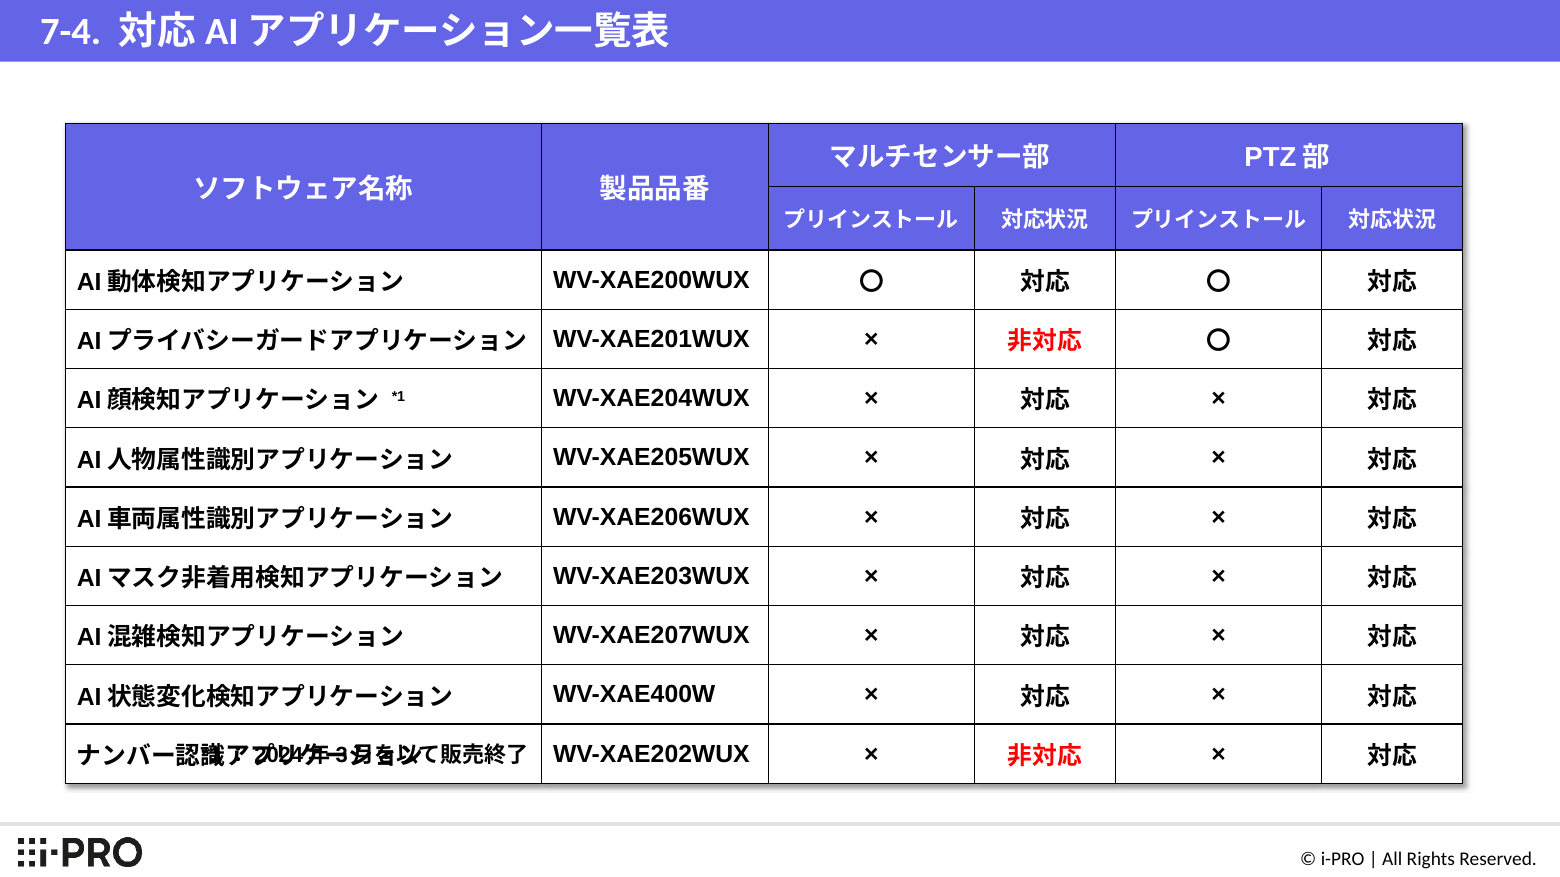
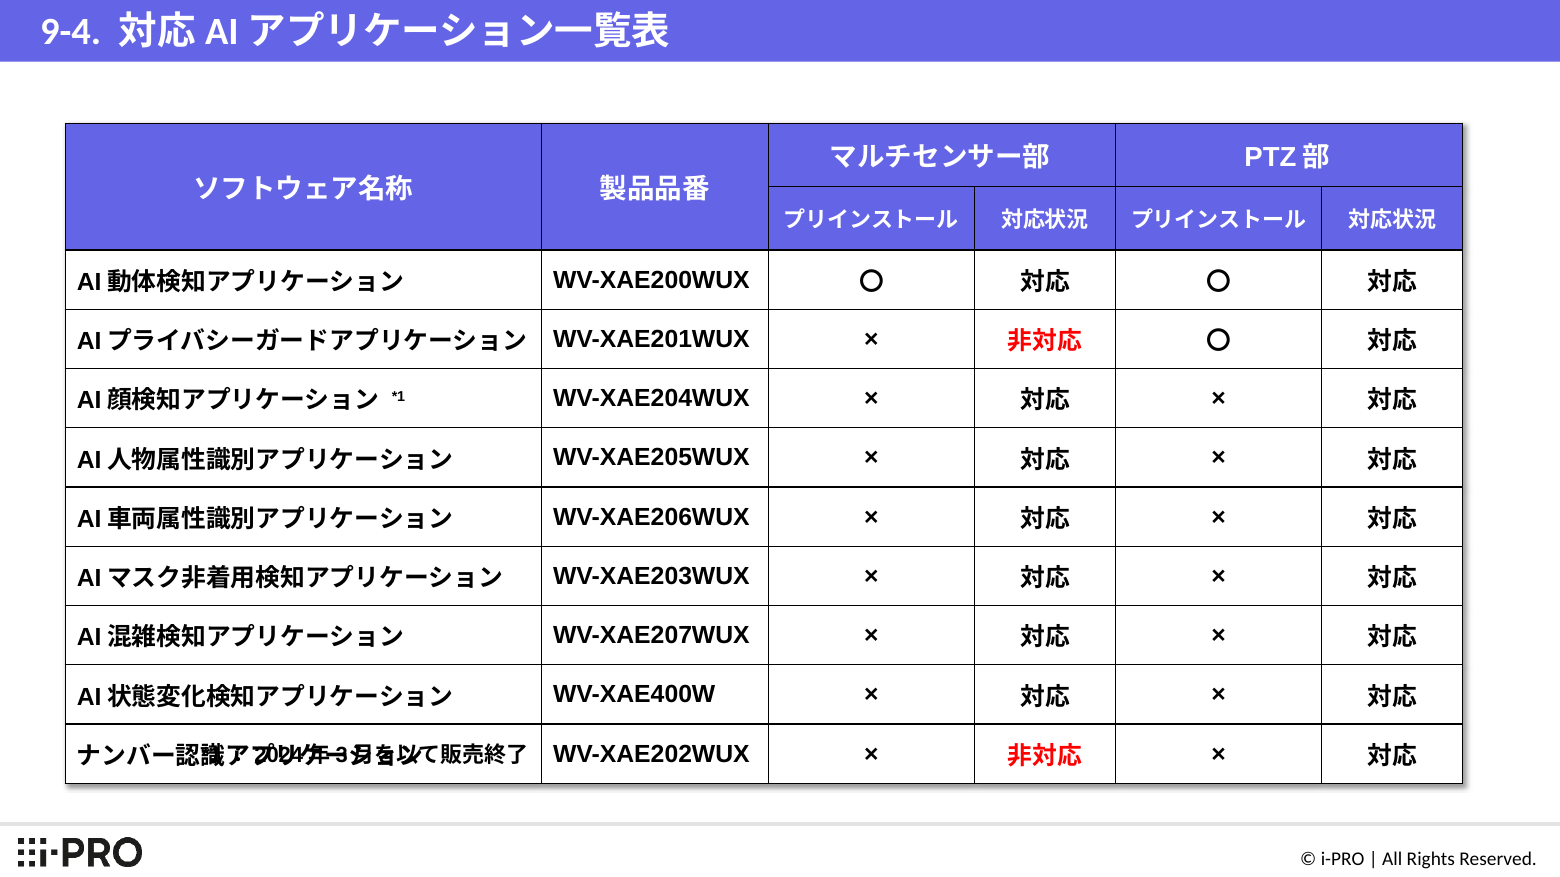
7-4: 7-4 -> 9-4
